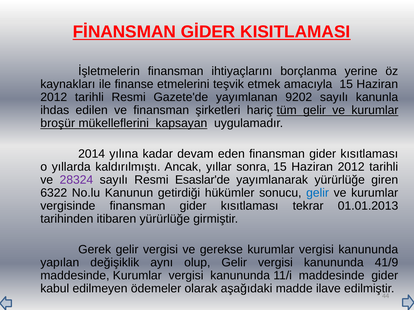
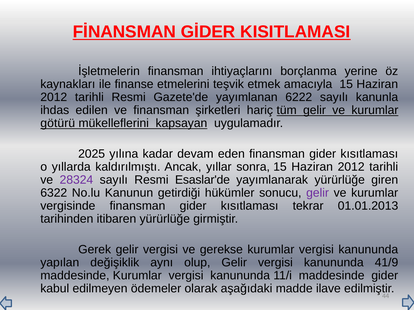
9202: 9202 -> 6222
broşür: broşür -> götürü
2014: 2014 -> 2025
gelir at (318, 193) colour: blue -> purple
